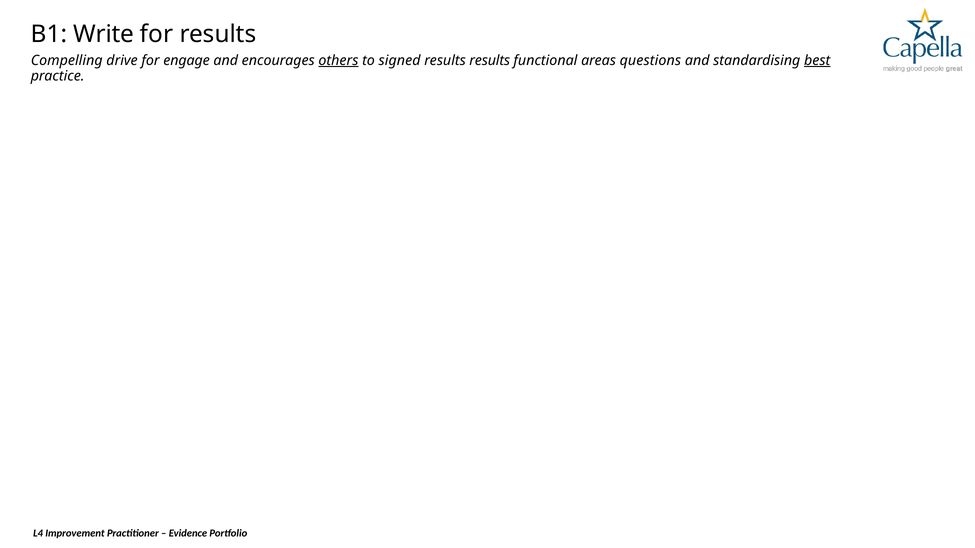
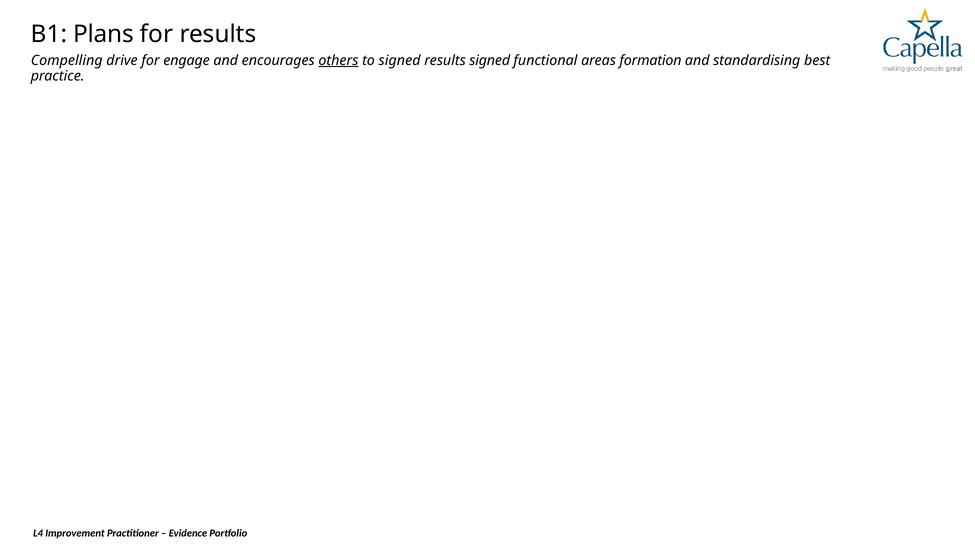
Write: Write -> Plans
results results: results -> signed
questions: questions -> formation
best underline: present -> none
